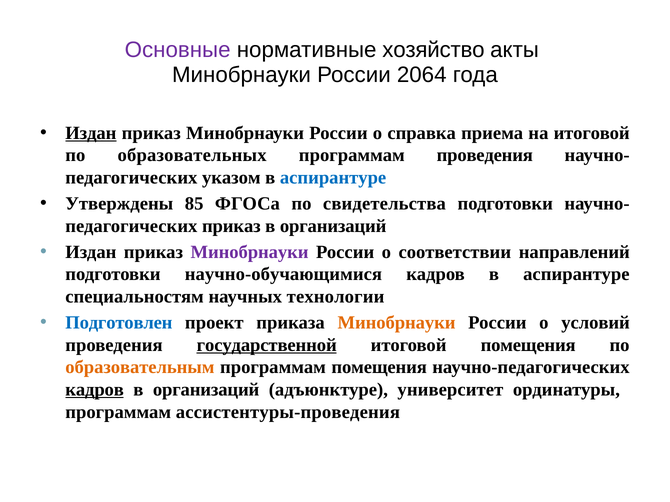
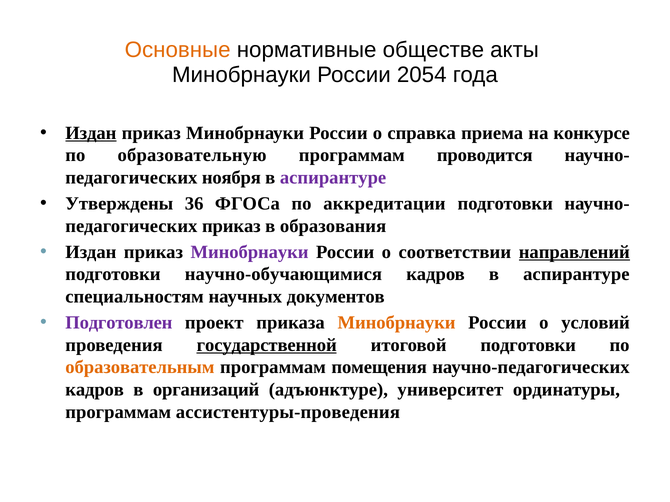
Основные colour: purple -> orange
хозяйство: хозяйство -> обществе
2064: 2064 -> 2054
на итоговой: итоговой -> конкурсе
образовательных: образовательных -> образовательную
программам проведения: проведения -> проводится
указом: указом -> ноября
аспирантуре at (333, 178) colour: blue -> purple
85: 85 -> 36
свидетельства: свидетельства -> аккредитации
организаций at (333, 226): организаций -> образования
направлений underline: none -> present
технологии: технологии -> документов
Подготовлен colour: blue -> purple
итоговой помещения: помещения -> подготовки
кадров at (95, 390) underline: present -> none
